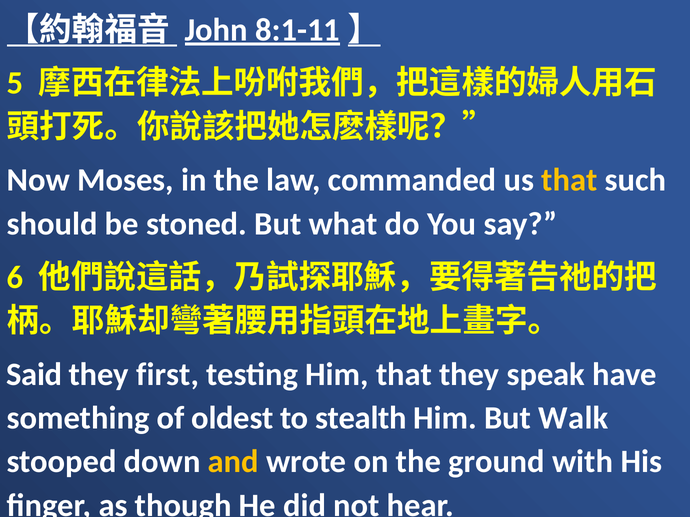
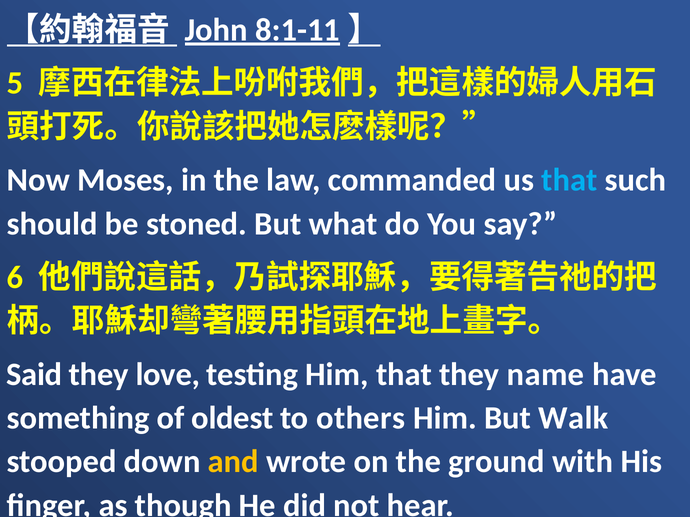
that at (569, 180) colour: yellow -> light blue
first: first -> love
speak: speak -> name
stealth: stealth -> others
